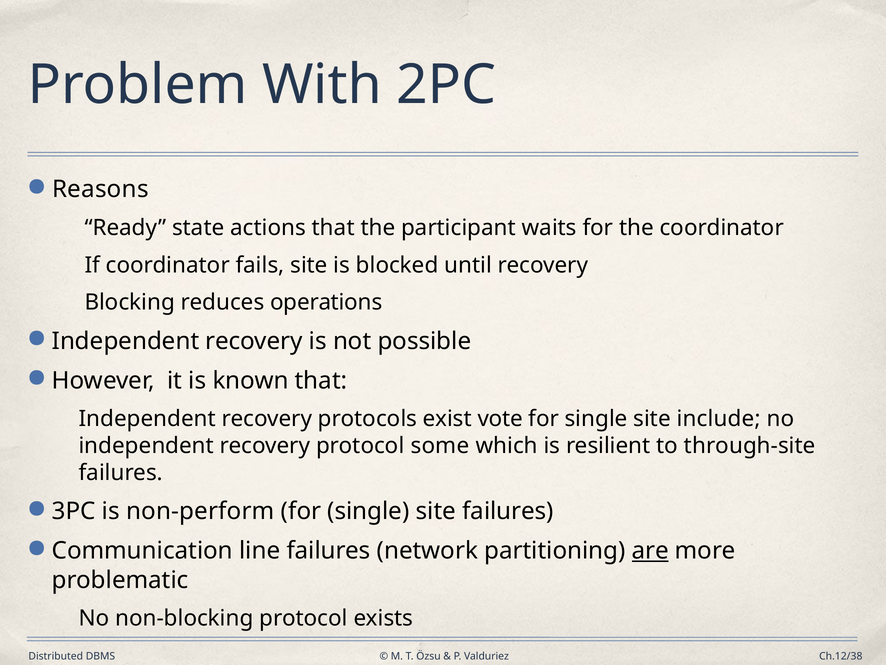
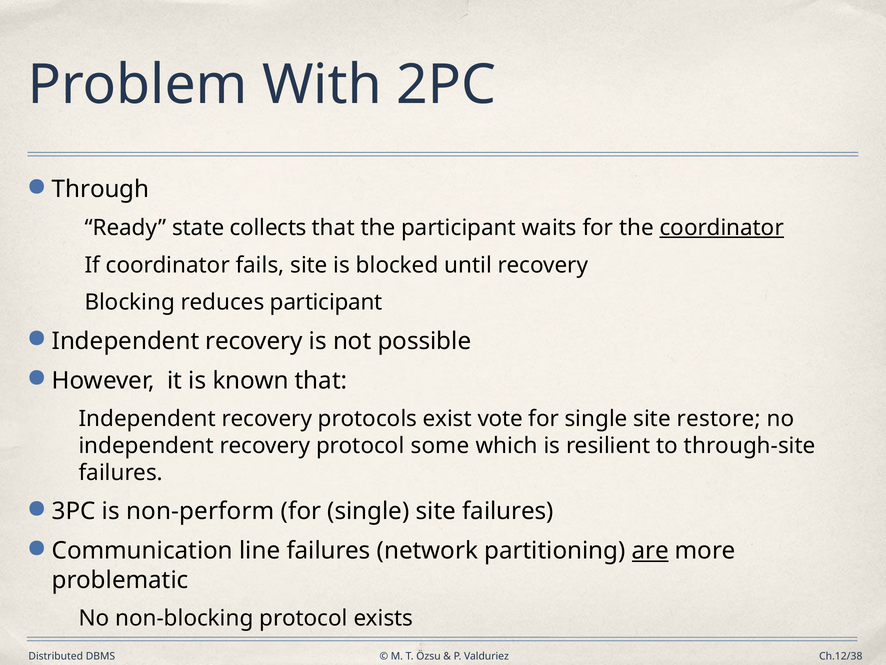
Reasons: Reasons -> Through
actions: actions -> collects
coordinator at (722, 228) underline: none -> present
reduces operations: operations -> participant
include: include -> restore
